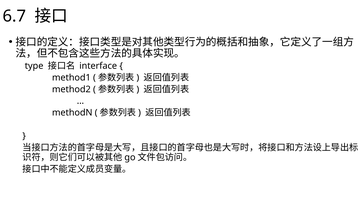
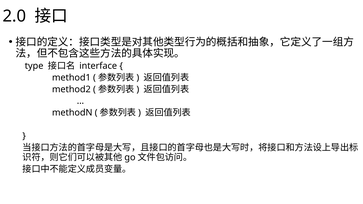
6.7: 6.7 -> 2.0
